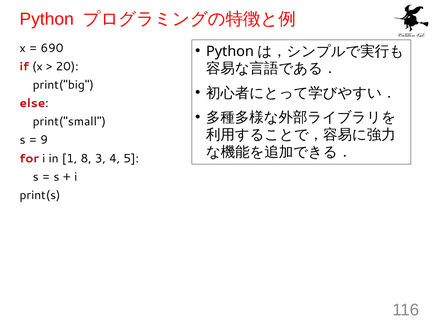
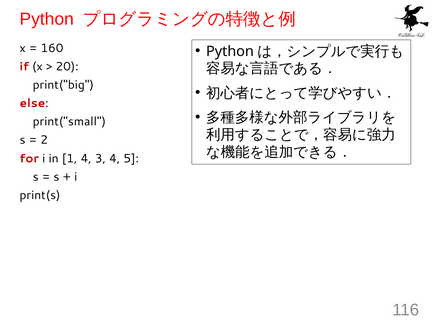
690: 690 -> 160
9: 9 -> 2
1 8: 8 -> 4
